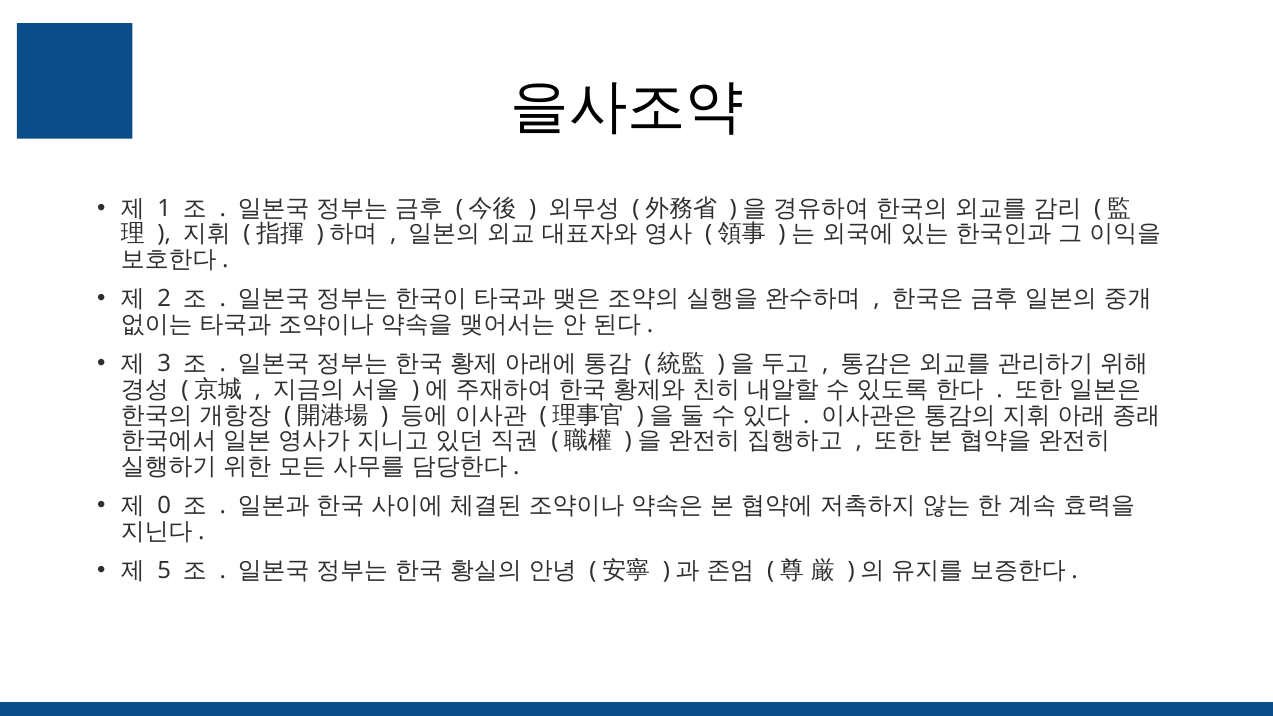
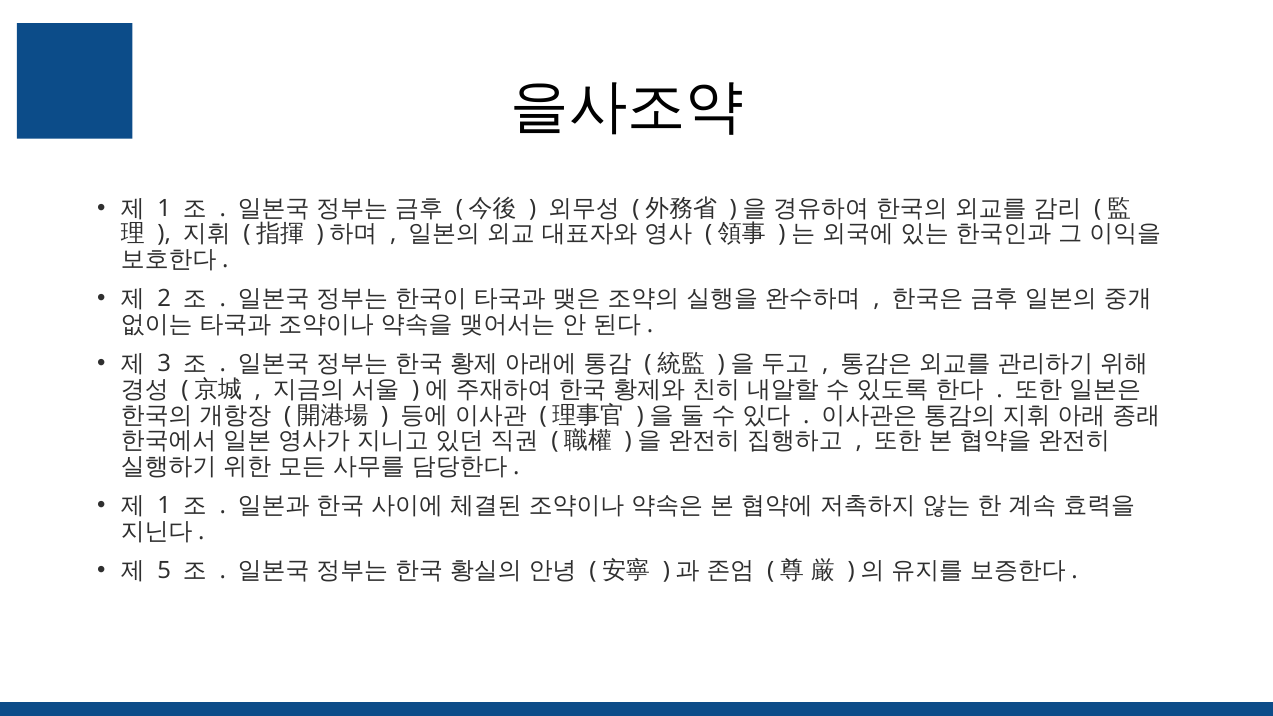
0 at (164, 506): 0 -> 1
